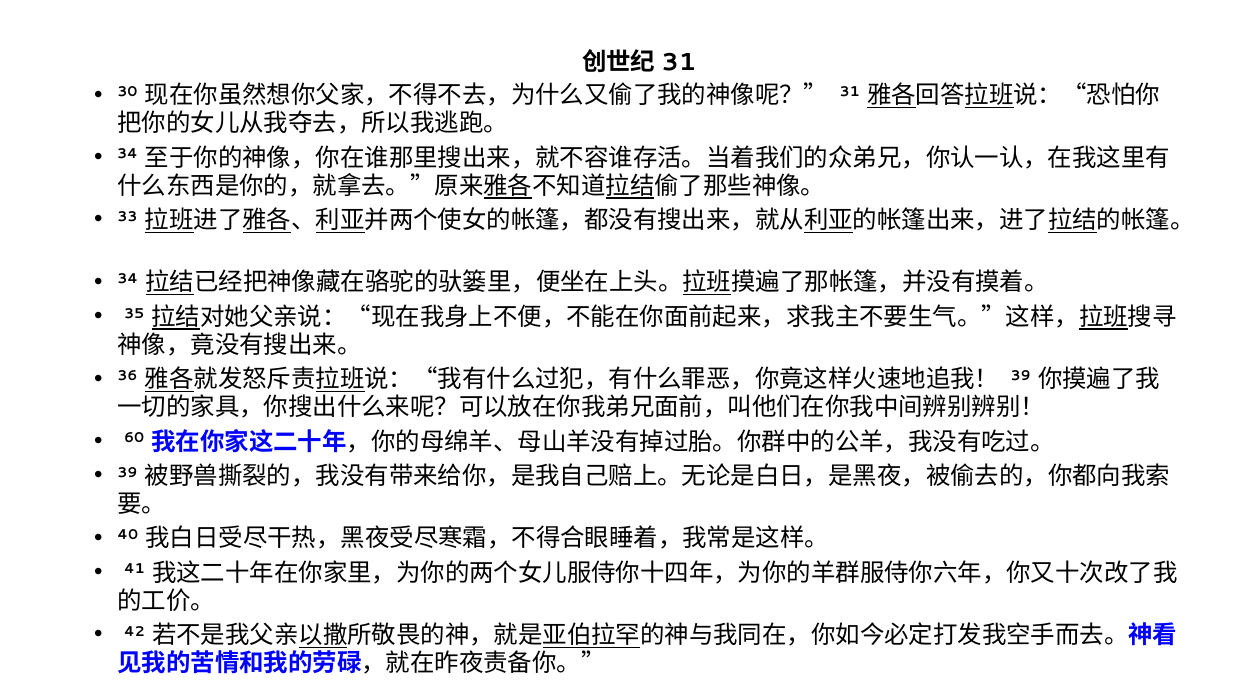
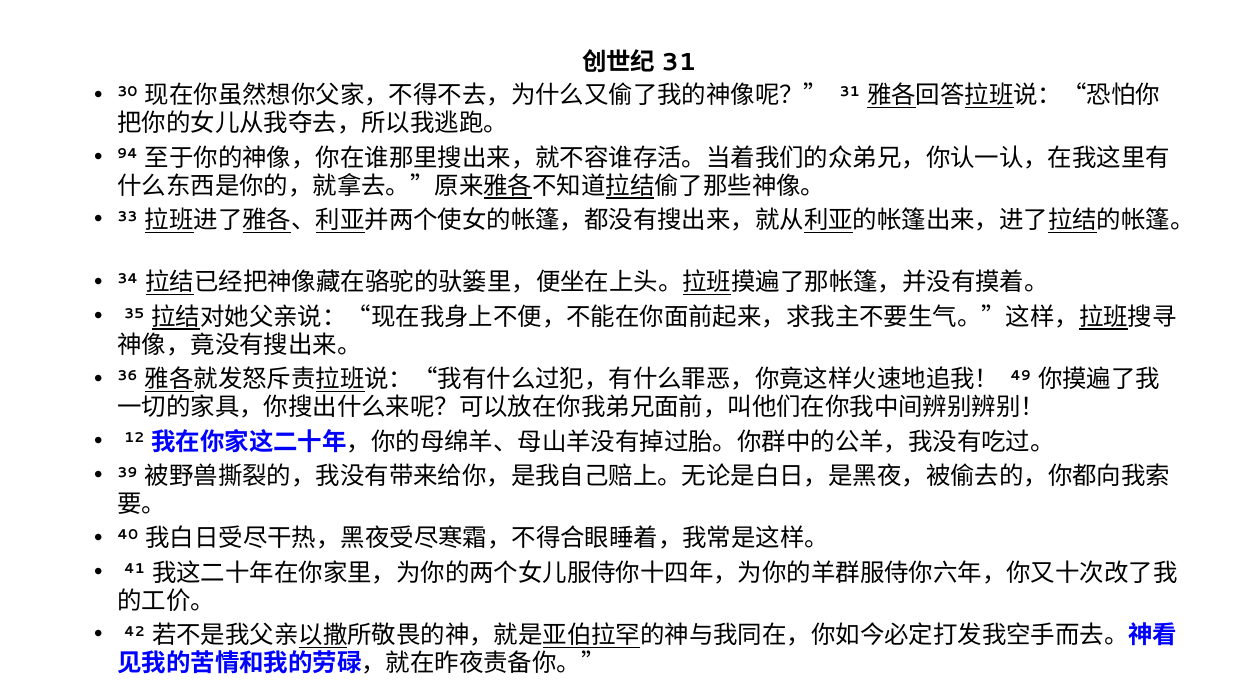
34 at (128, 154): 34 -> 94
39 at (1021, 376): 39 -> 49
60: 60 -> 12
